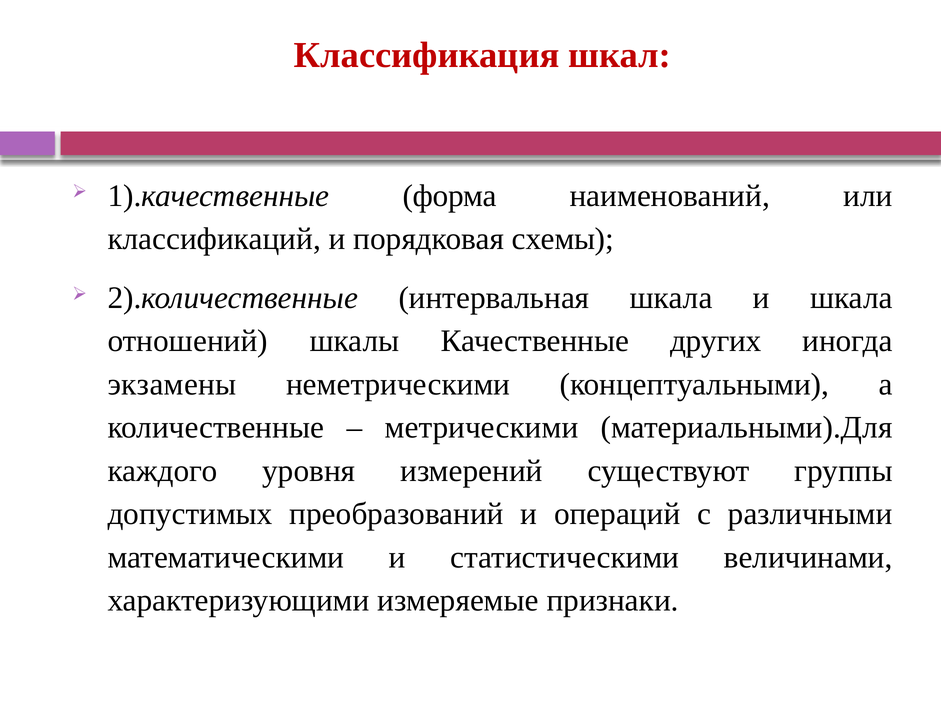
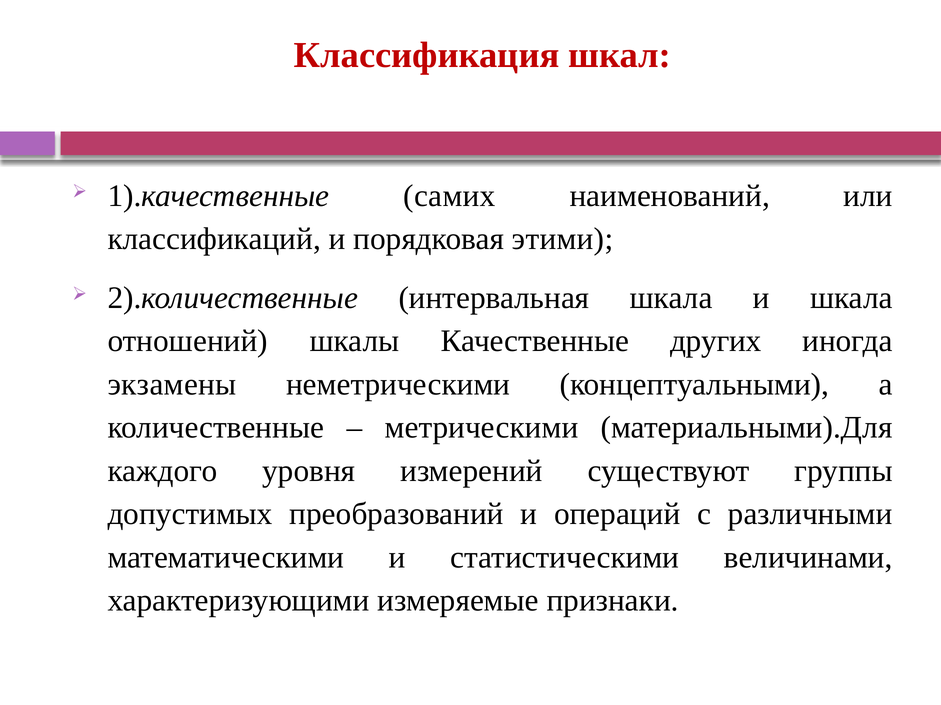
форма: форма -> самих
схемы: схемы -> этими
